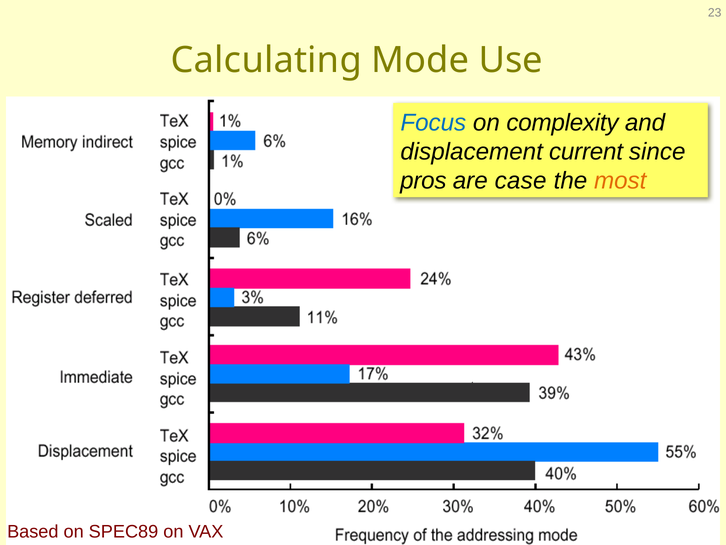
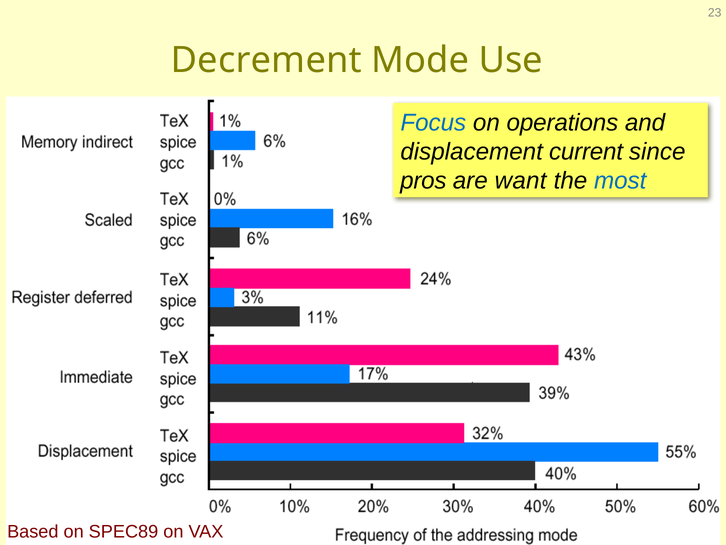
Calculating: Calculating -> Decrement
complexity: complexity -> operations
case: case -> want
most colour: orange -> blue
